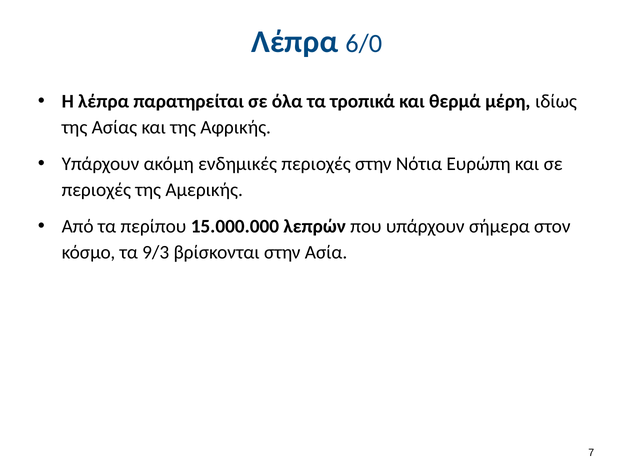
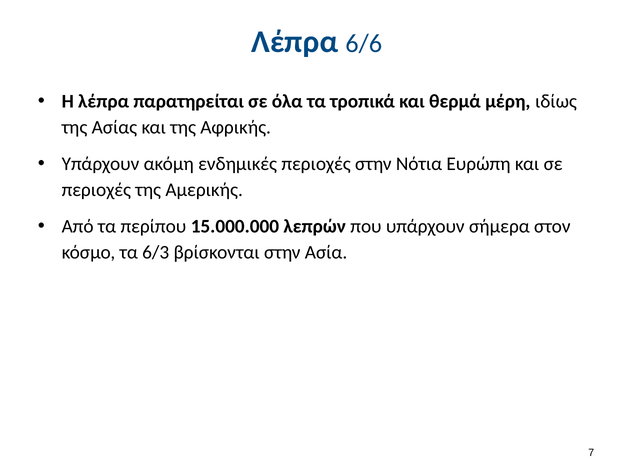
6/0: 6/0 -> 6/6
9/3: 9/3 -> 6/3
